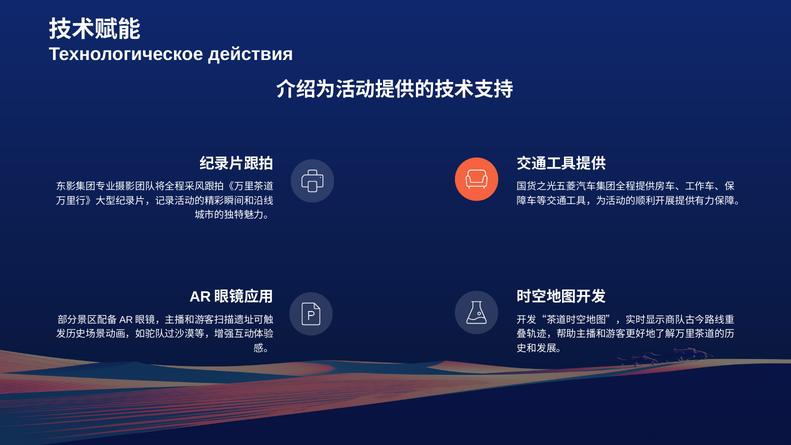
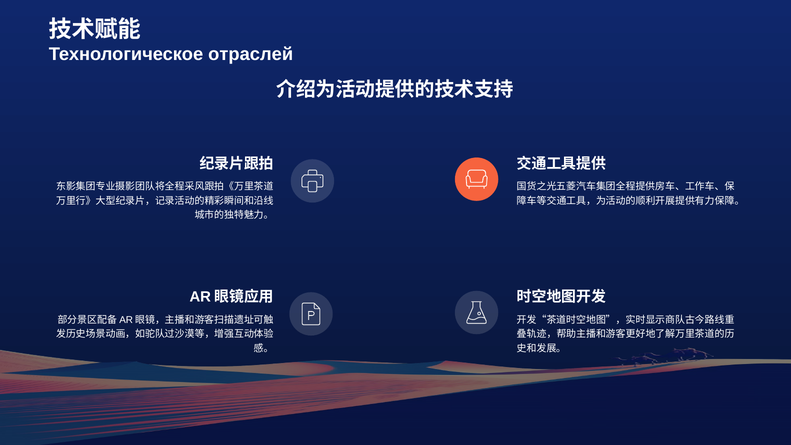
действия: действия -> отраслей
